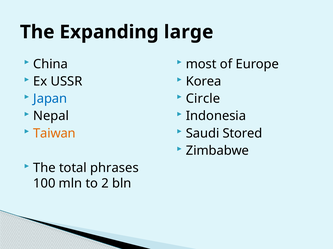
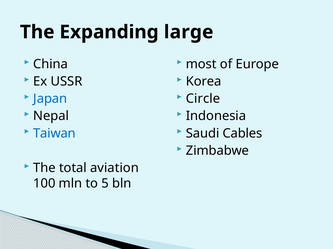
Taiwan colour: orange -> blue
Stored: Stored -> Cables
phrases: phrases -> aviation
2: 2 -> 5
